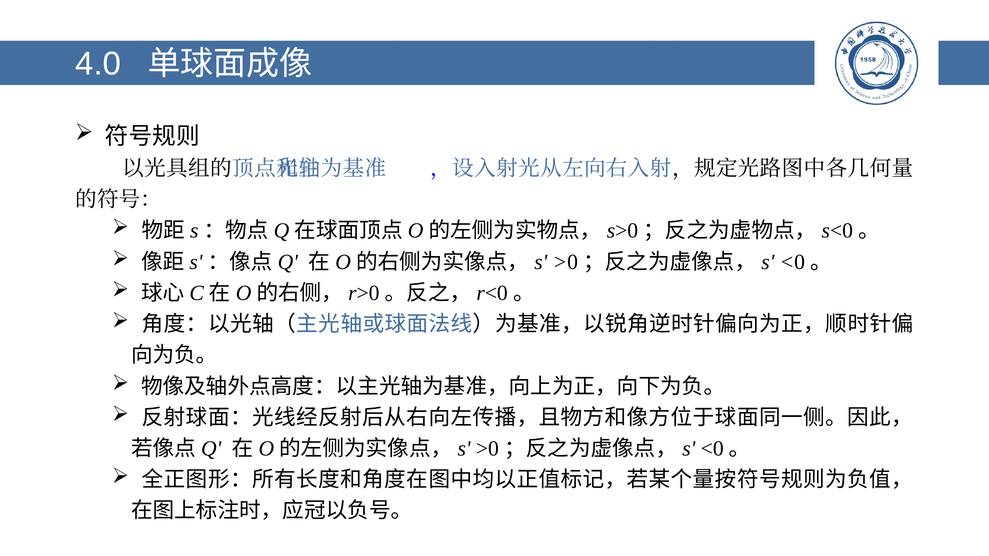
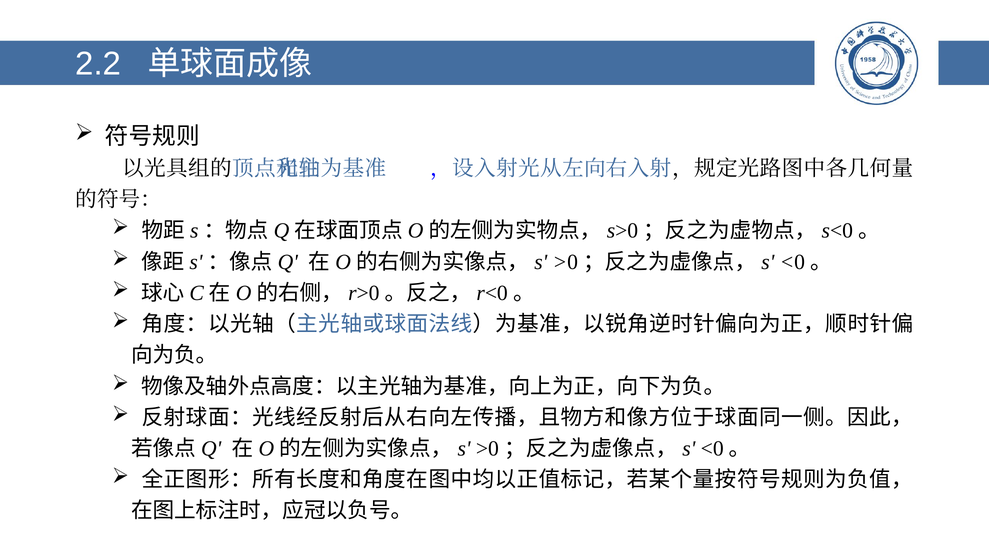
4.0: 4.0 -> 2.2
